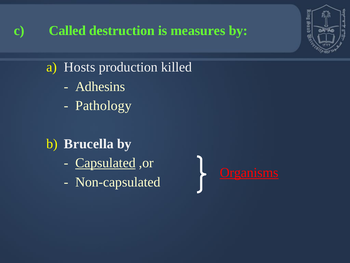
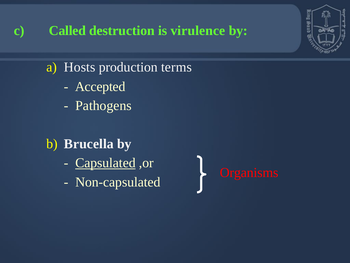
measures: measures -> virulence
killed: killed -> terms
Adhesins: Adhesins -> Accepted
Pathology: Pathology -> Pathogens
Organisms underline: present -> none
